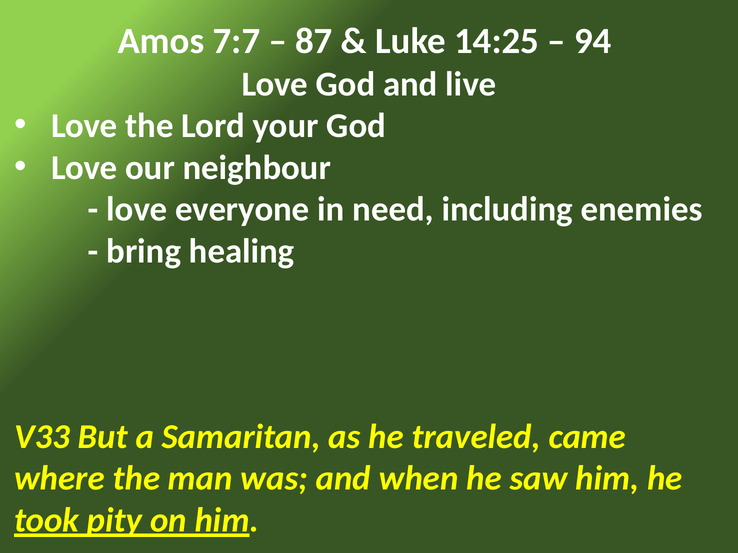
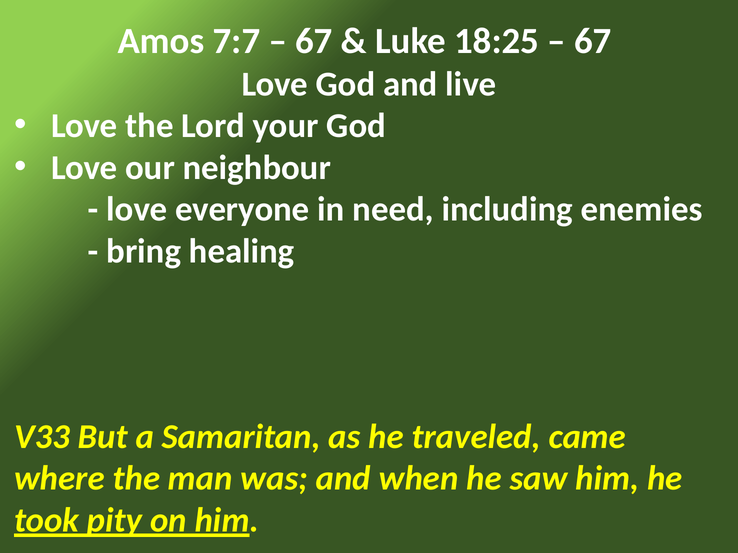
87 at (314, 41): 87 -> 67
14:25: 14:25 -> 18:25
94 at (593, 41): 94 -> 67
